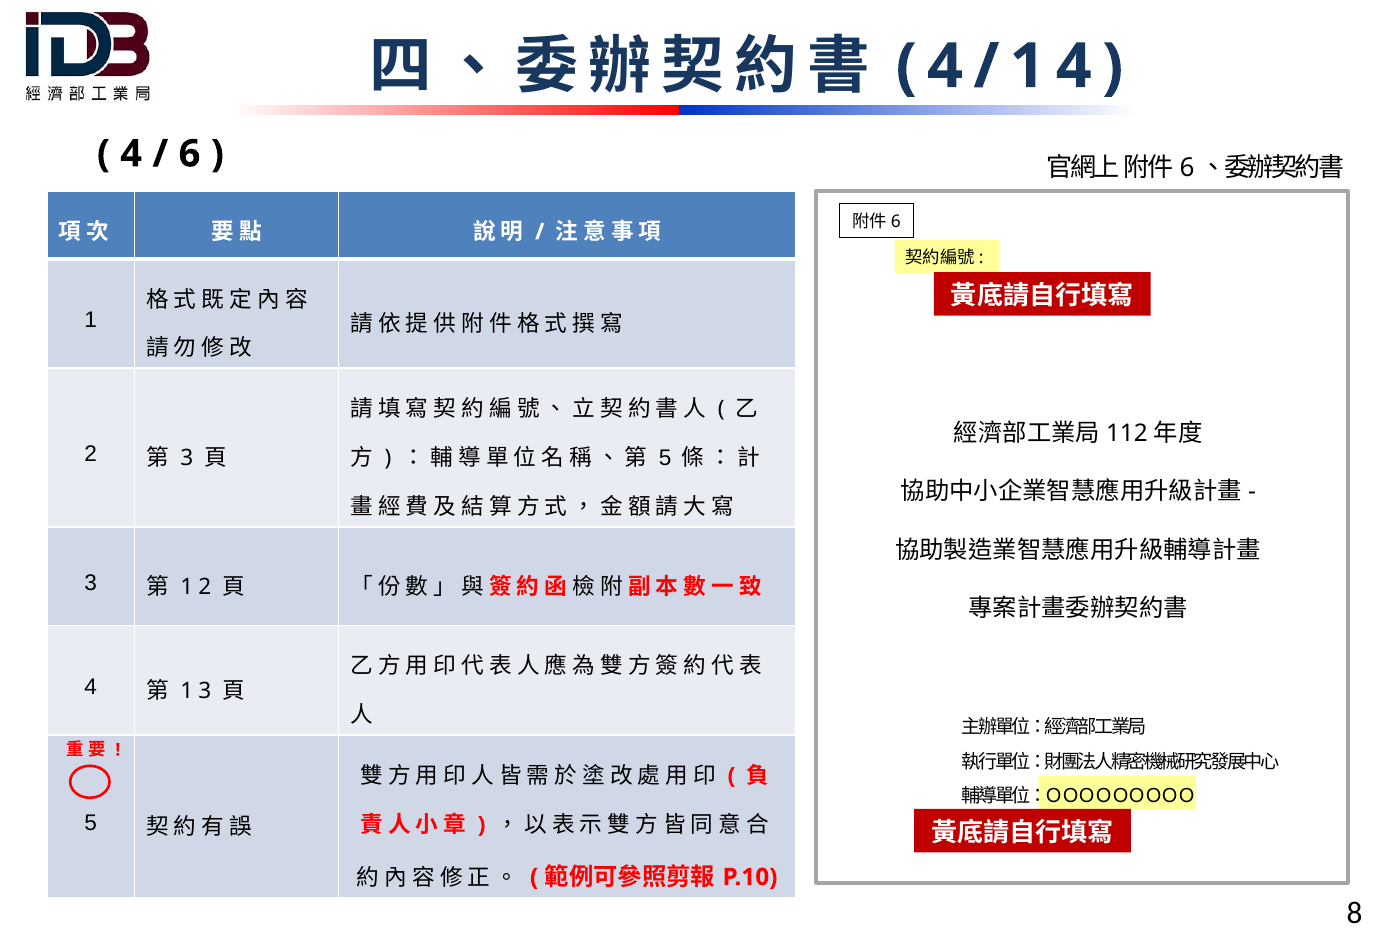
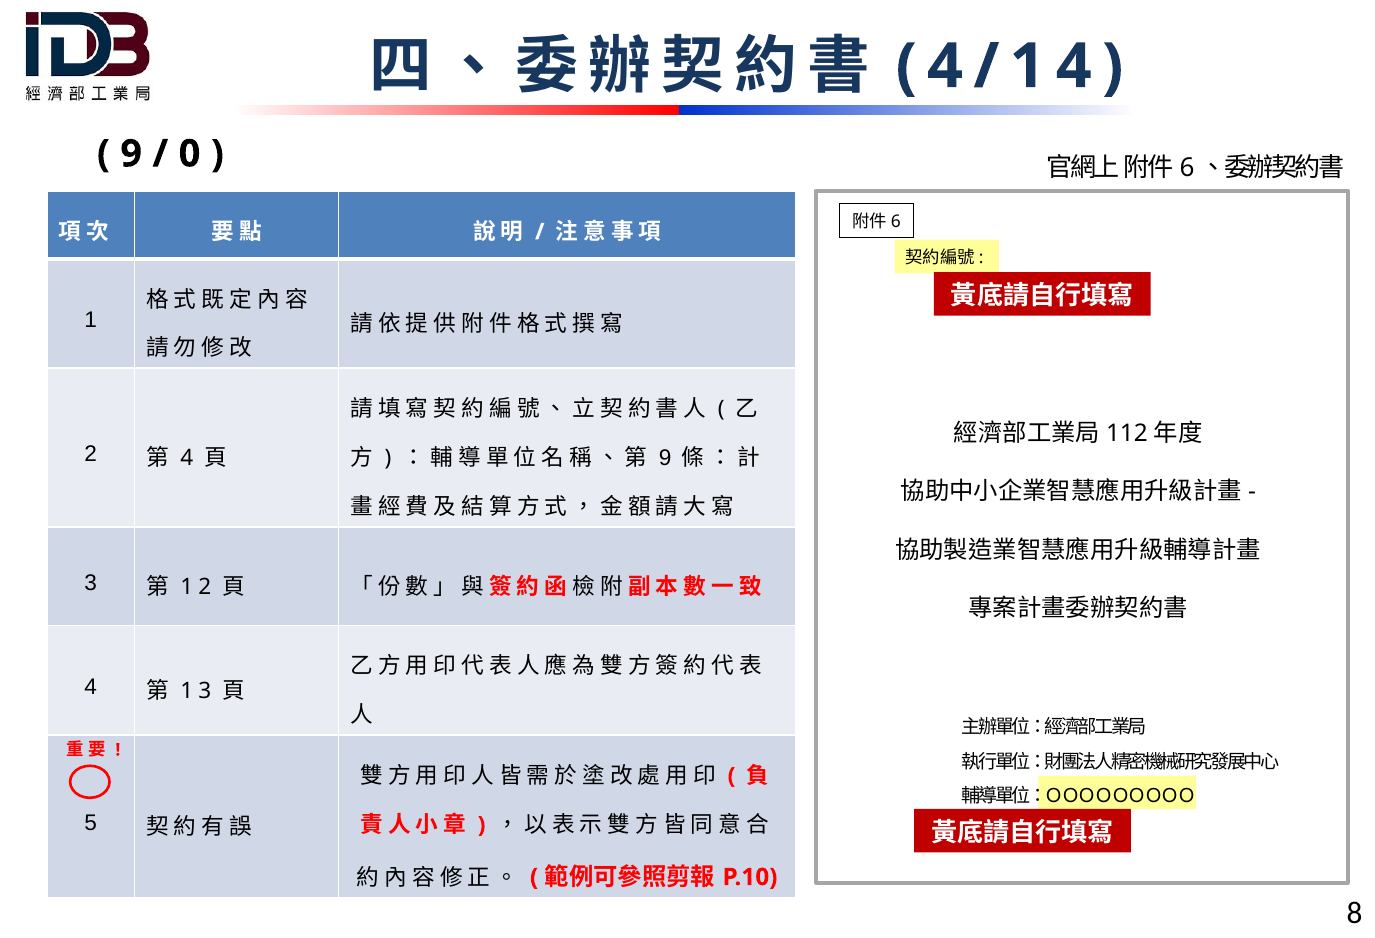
4 at (131, 154): 4 -> 9
6: 6 -> 0
3 at (187, 458): 3 -> 4
5 at (665, 458): 5 -> 9
